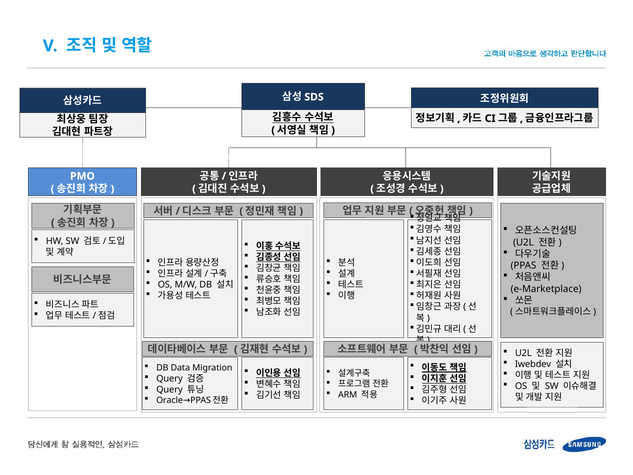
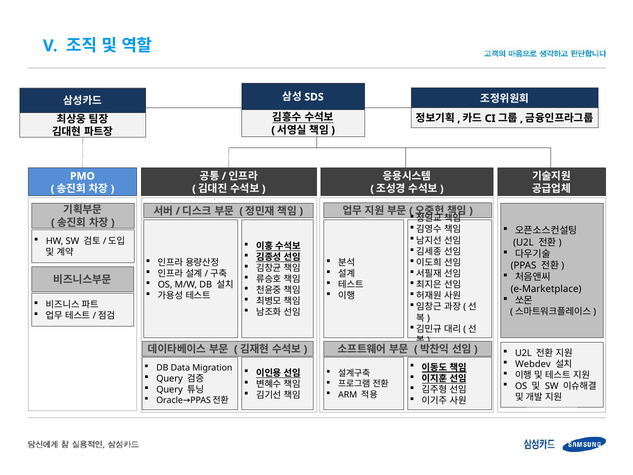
Iwebdev: Iwebdev -> Webdev
